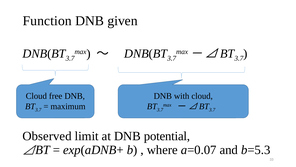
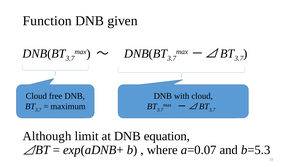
Observed: Observed -> Although
potential: potential -> equation
